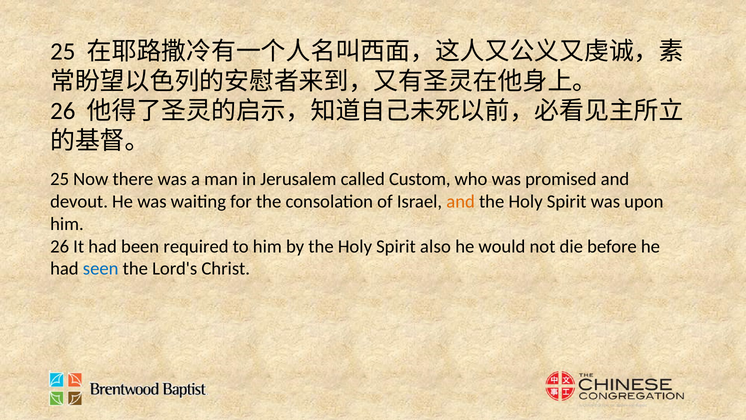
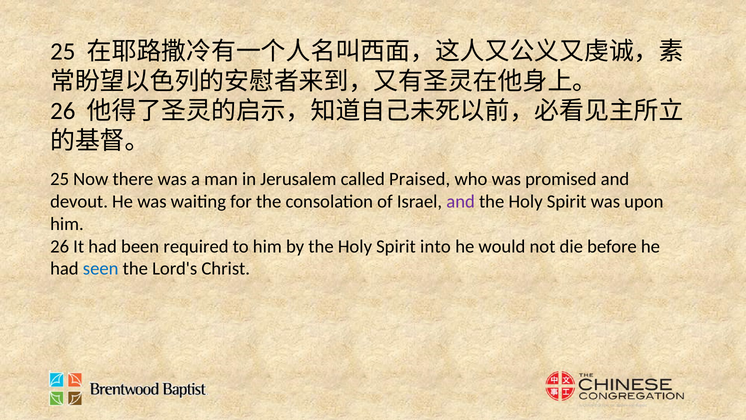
Custom: Custom -> Praised
and at (461, 201) colour: orange -> purple
also: also -> into
